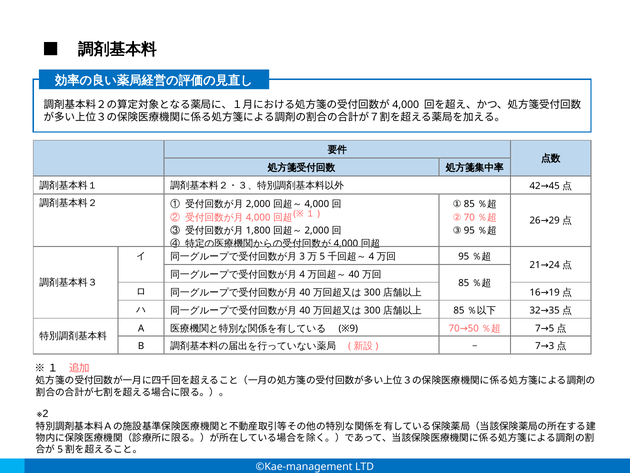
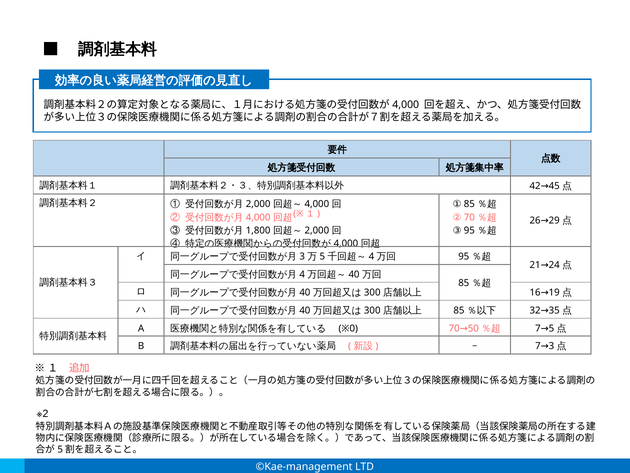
※9: ※9 -> ※0
